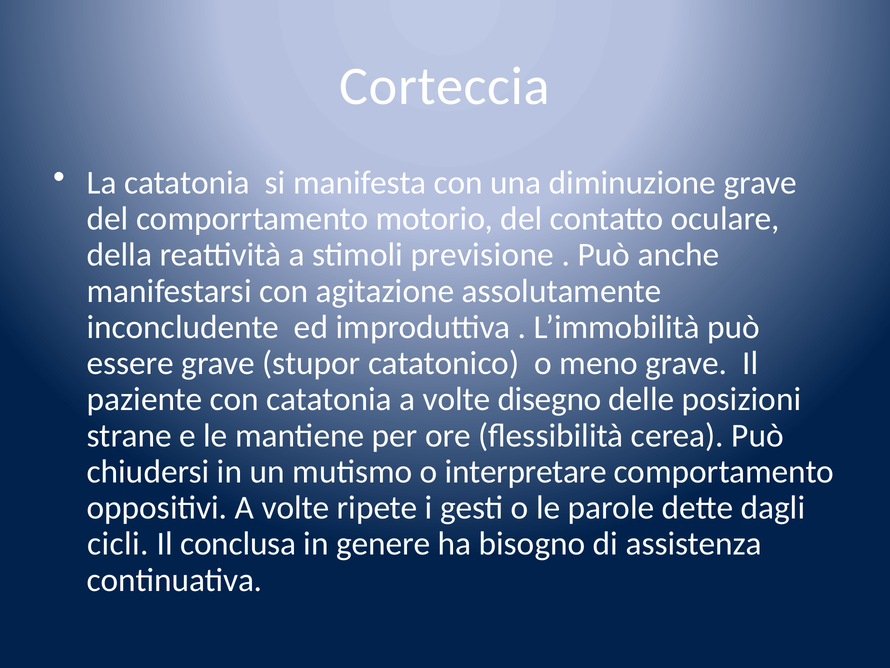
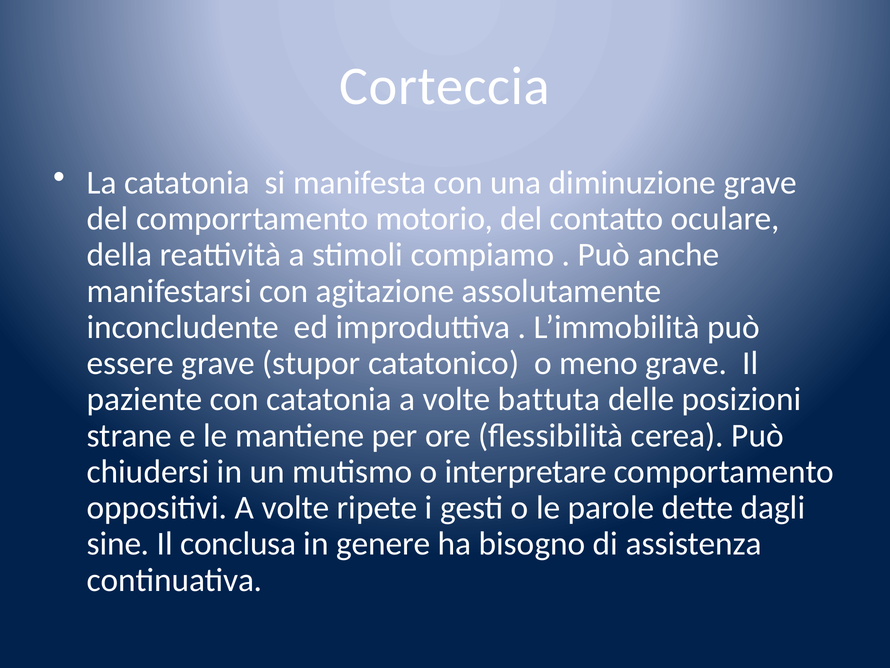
previsione: previsione -> compiamo
disegno: disegno -> battuta
cicli: cicli -> sine
